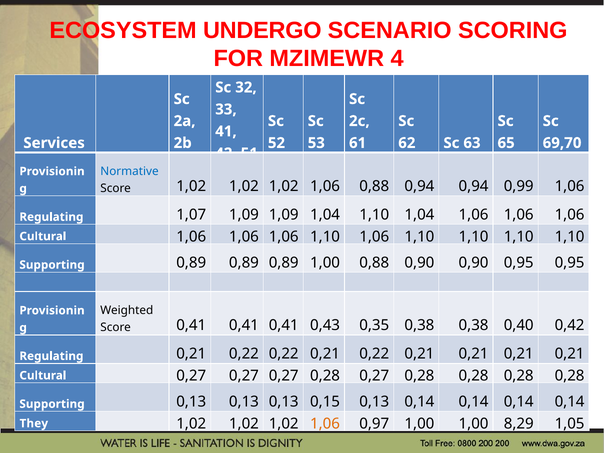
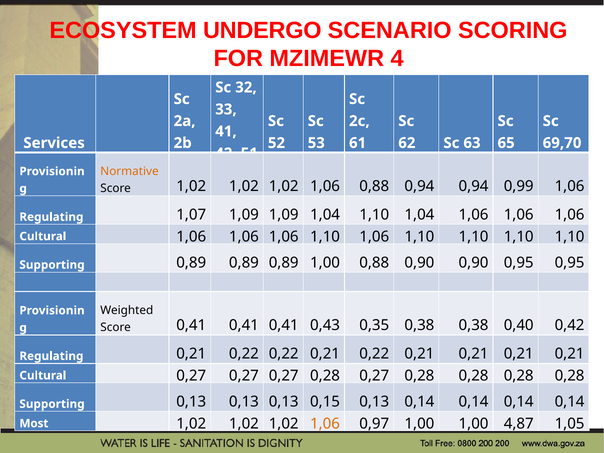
Normative colour: blue -> orange
They: They -> Most
8,29: 8,29 -> 4,87
